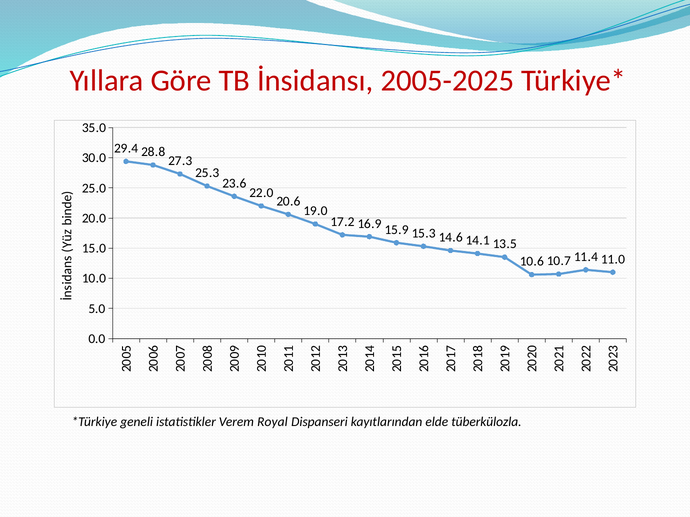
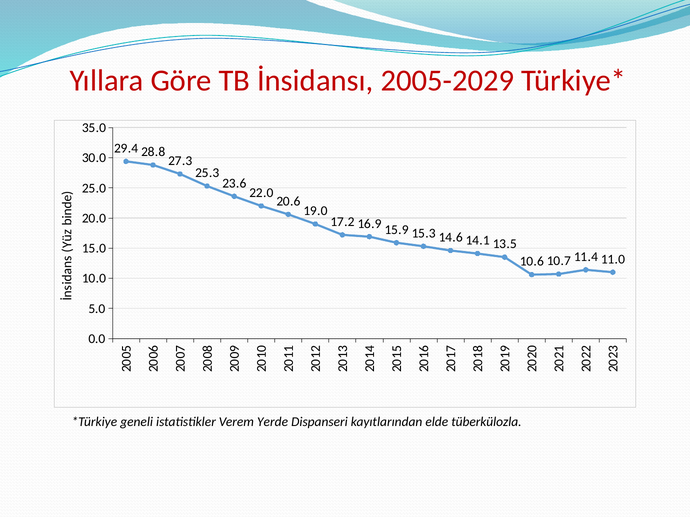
2005-2025: 2005-2025 -> 2005-2029
Royal: Royal -> Yerde
